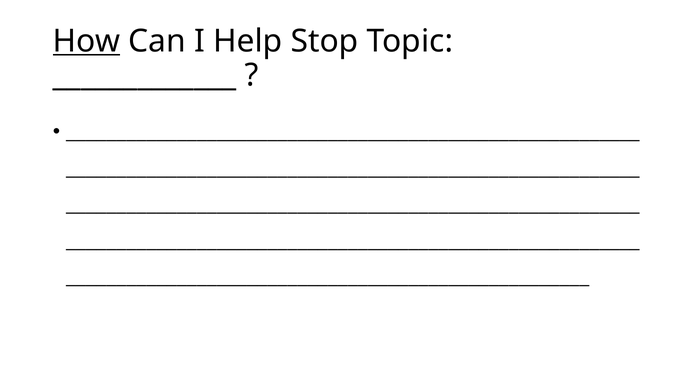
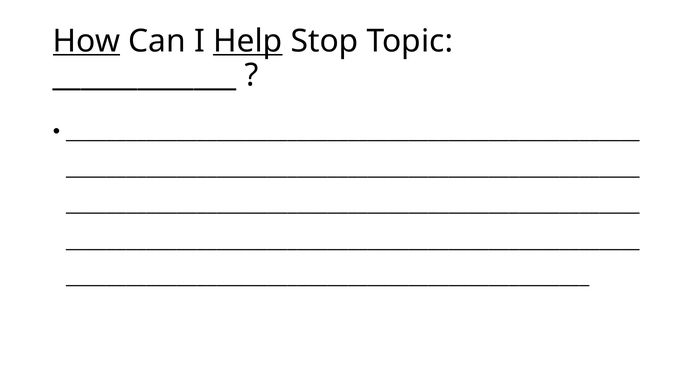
Help underline: none -> present
